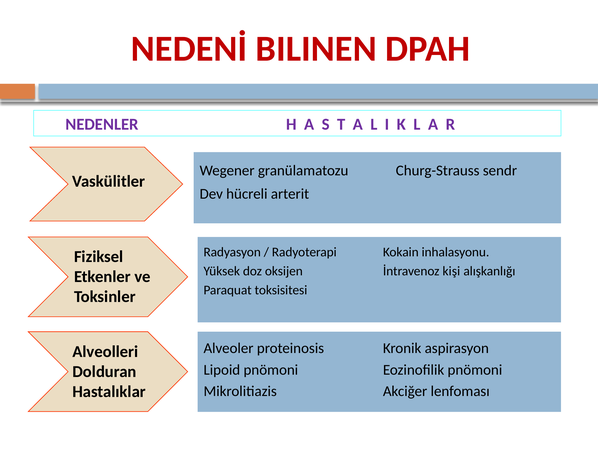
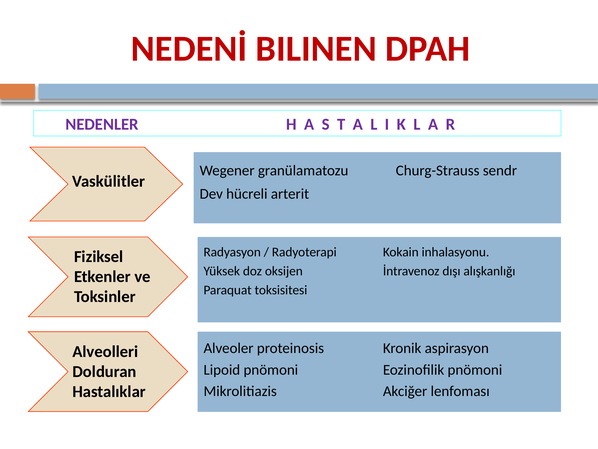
kişi: kişi -> dışı
